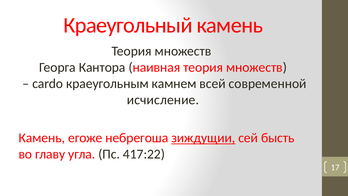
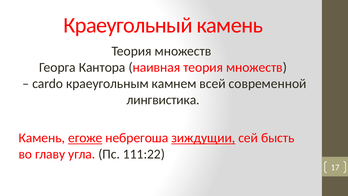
исчисление: исчисление -> лингвистика
егоже underline: none -> present
417:22: 417:22 -> 111:22
